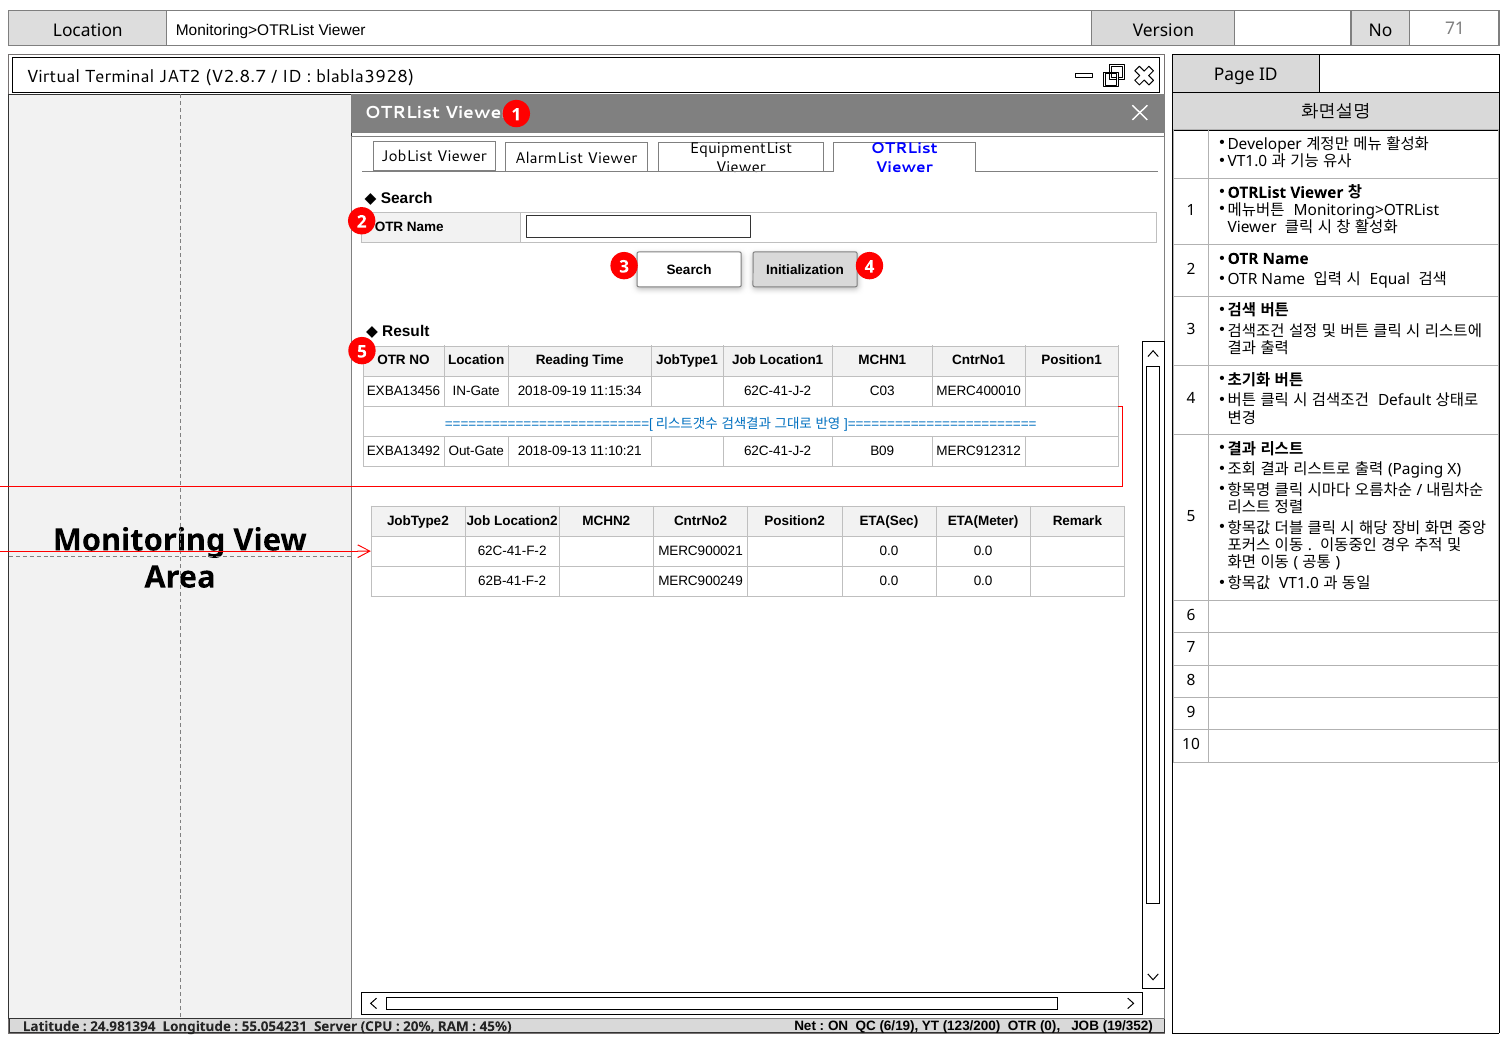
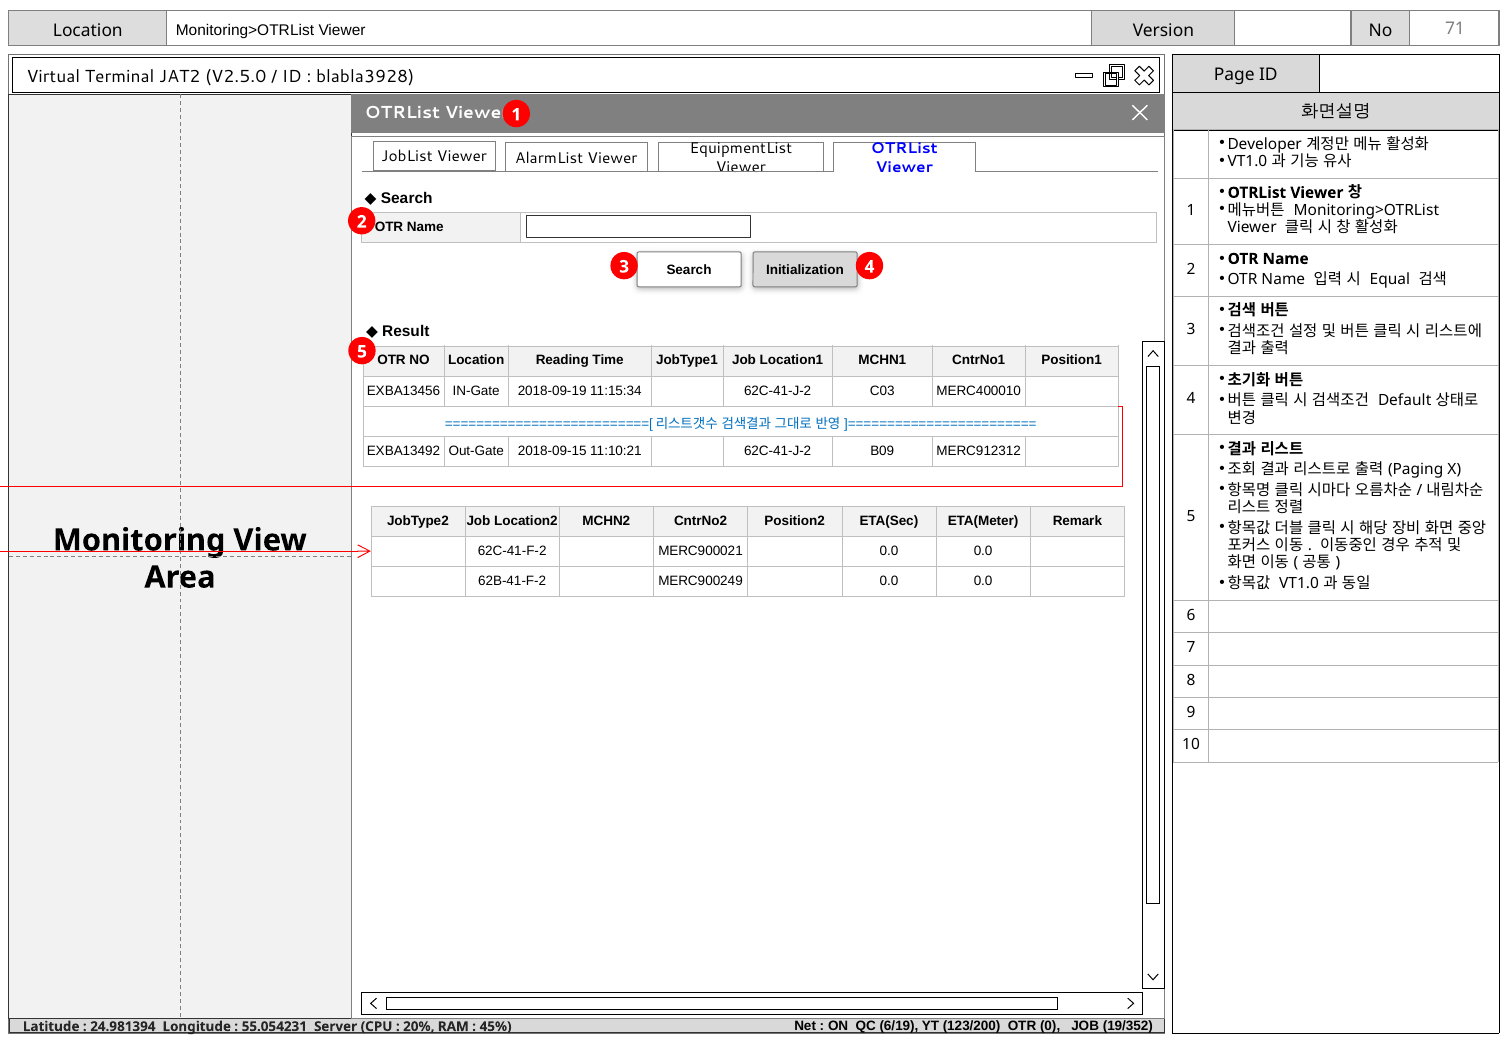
V2.8.7: V2.8.7 -> V2.5.0
2018-09-13: 2018-09-13 -> 2018-09-15
